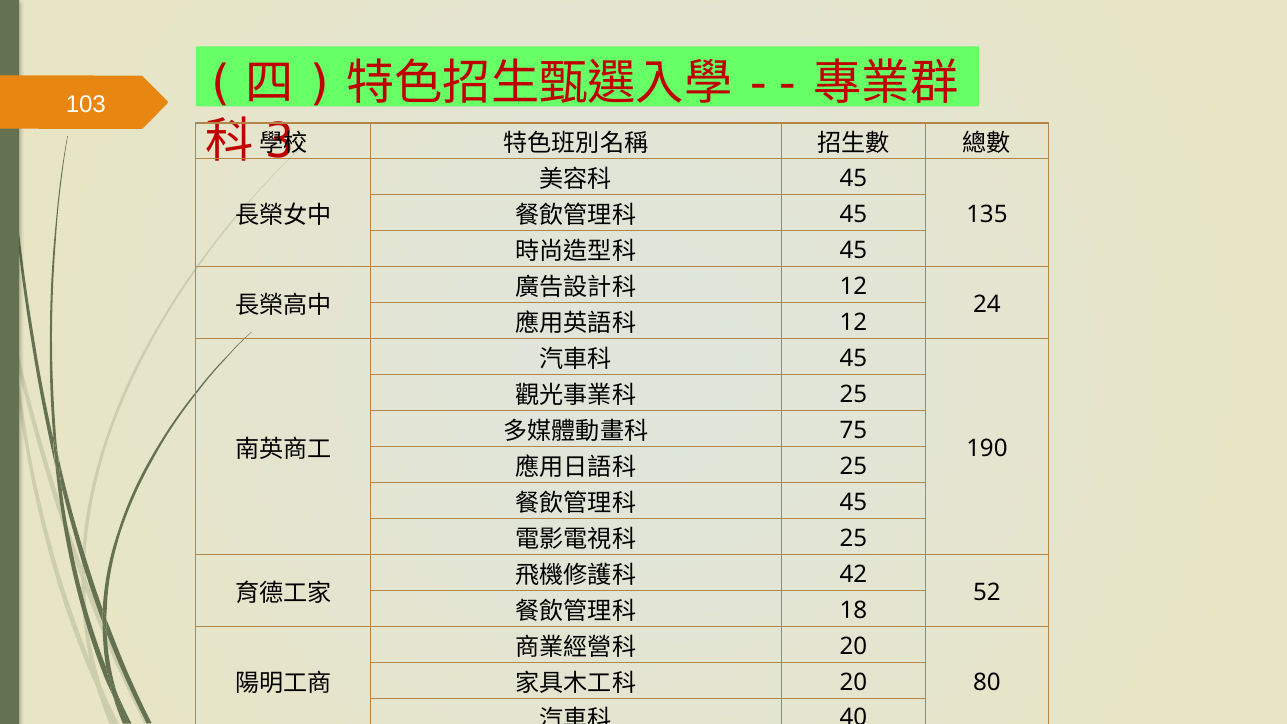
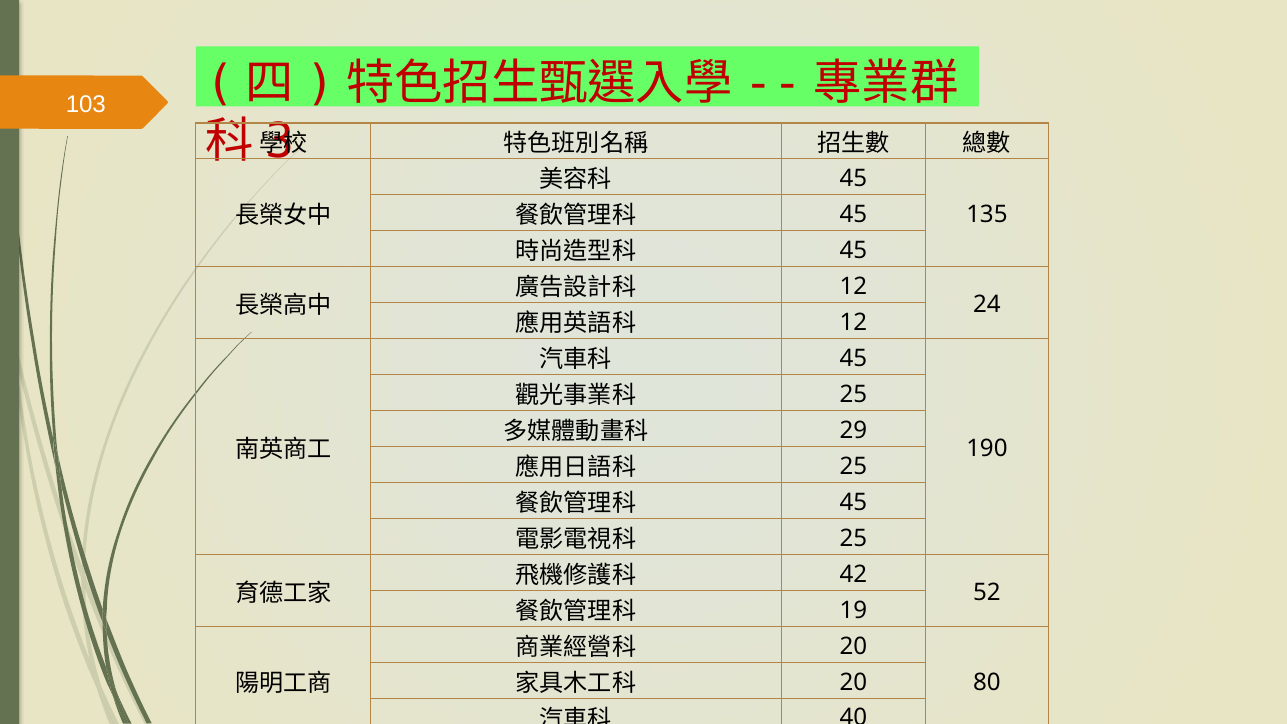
75: 75 -> 29
18: 18 -> 19
